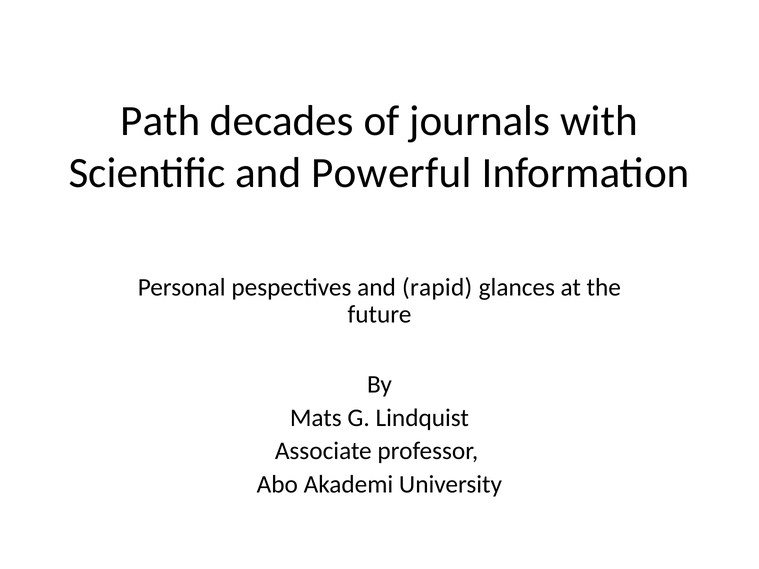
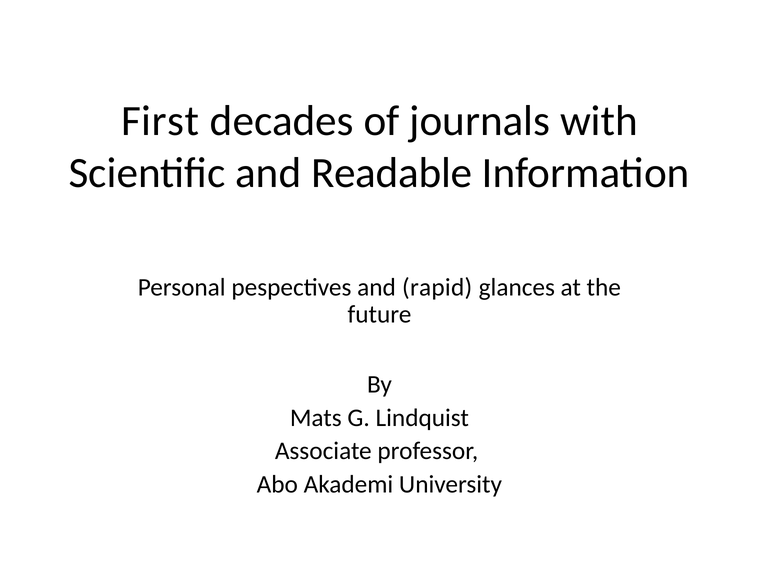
Path: Path -> First
Powerful: Powerful -> Readable
